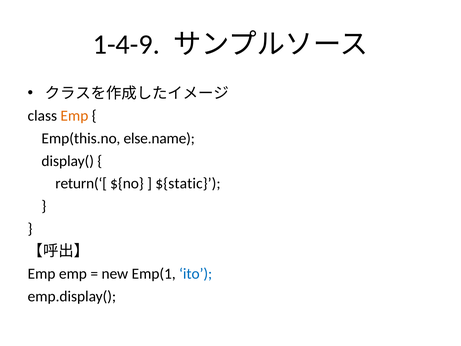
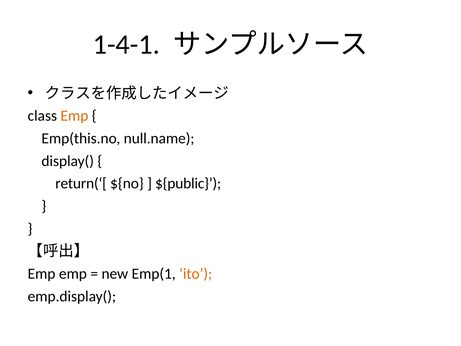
1-4-9: 1-4-9 -> 1-4-1
else.name: else.name -> null.name
${static: ${static -> ${public
ito colour: blue -> orange
